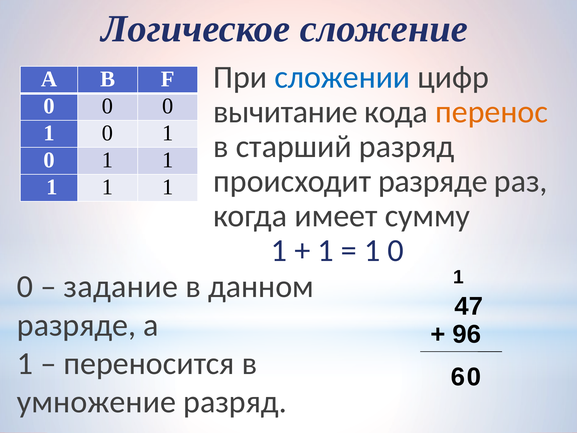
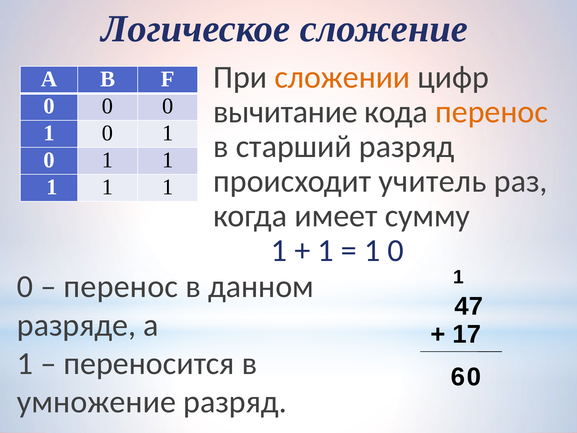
сложении colour: blue -> orange
происходит разряде: разряде -> учитель
задание at (121, 286): задание -> перенос
96: 96 -> 17
